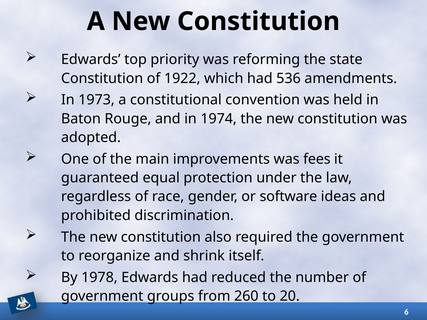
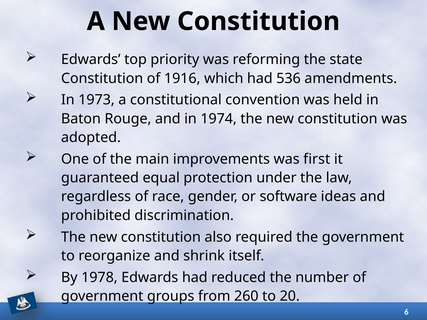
1922: 1922 -> 1916
fees: fees -> first
